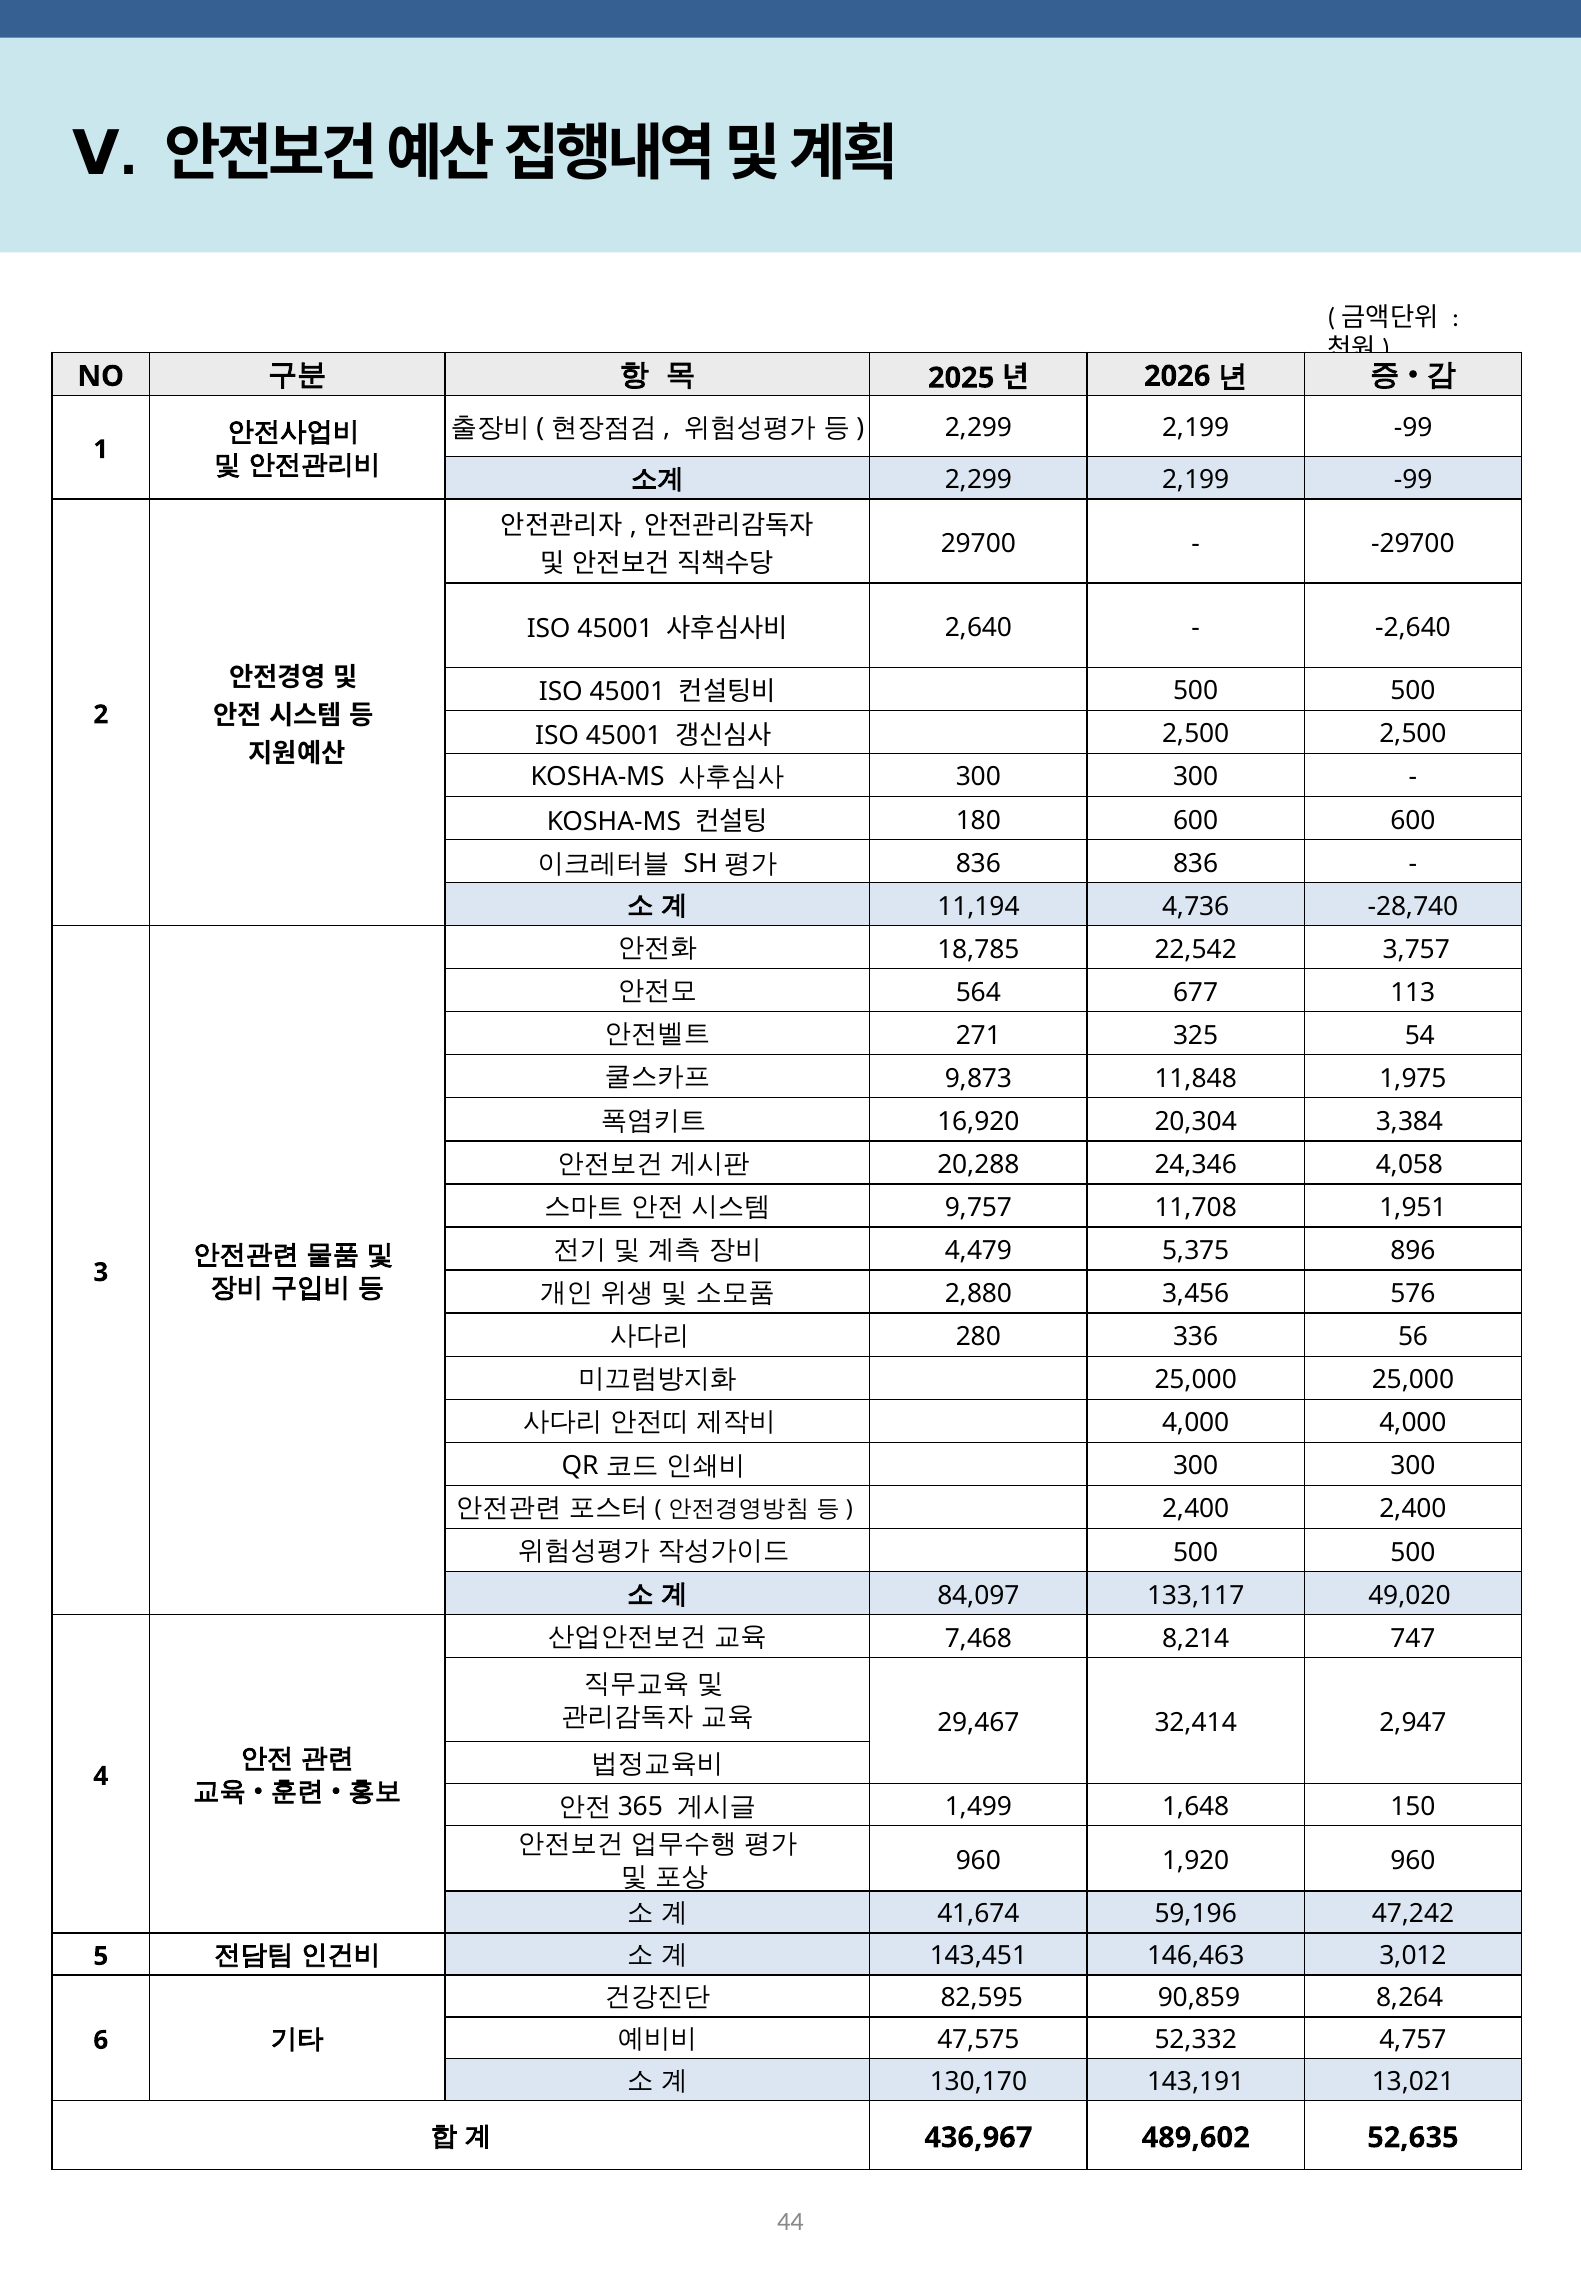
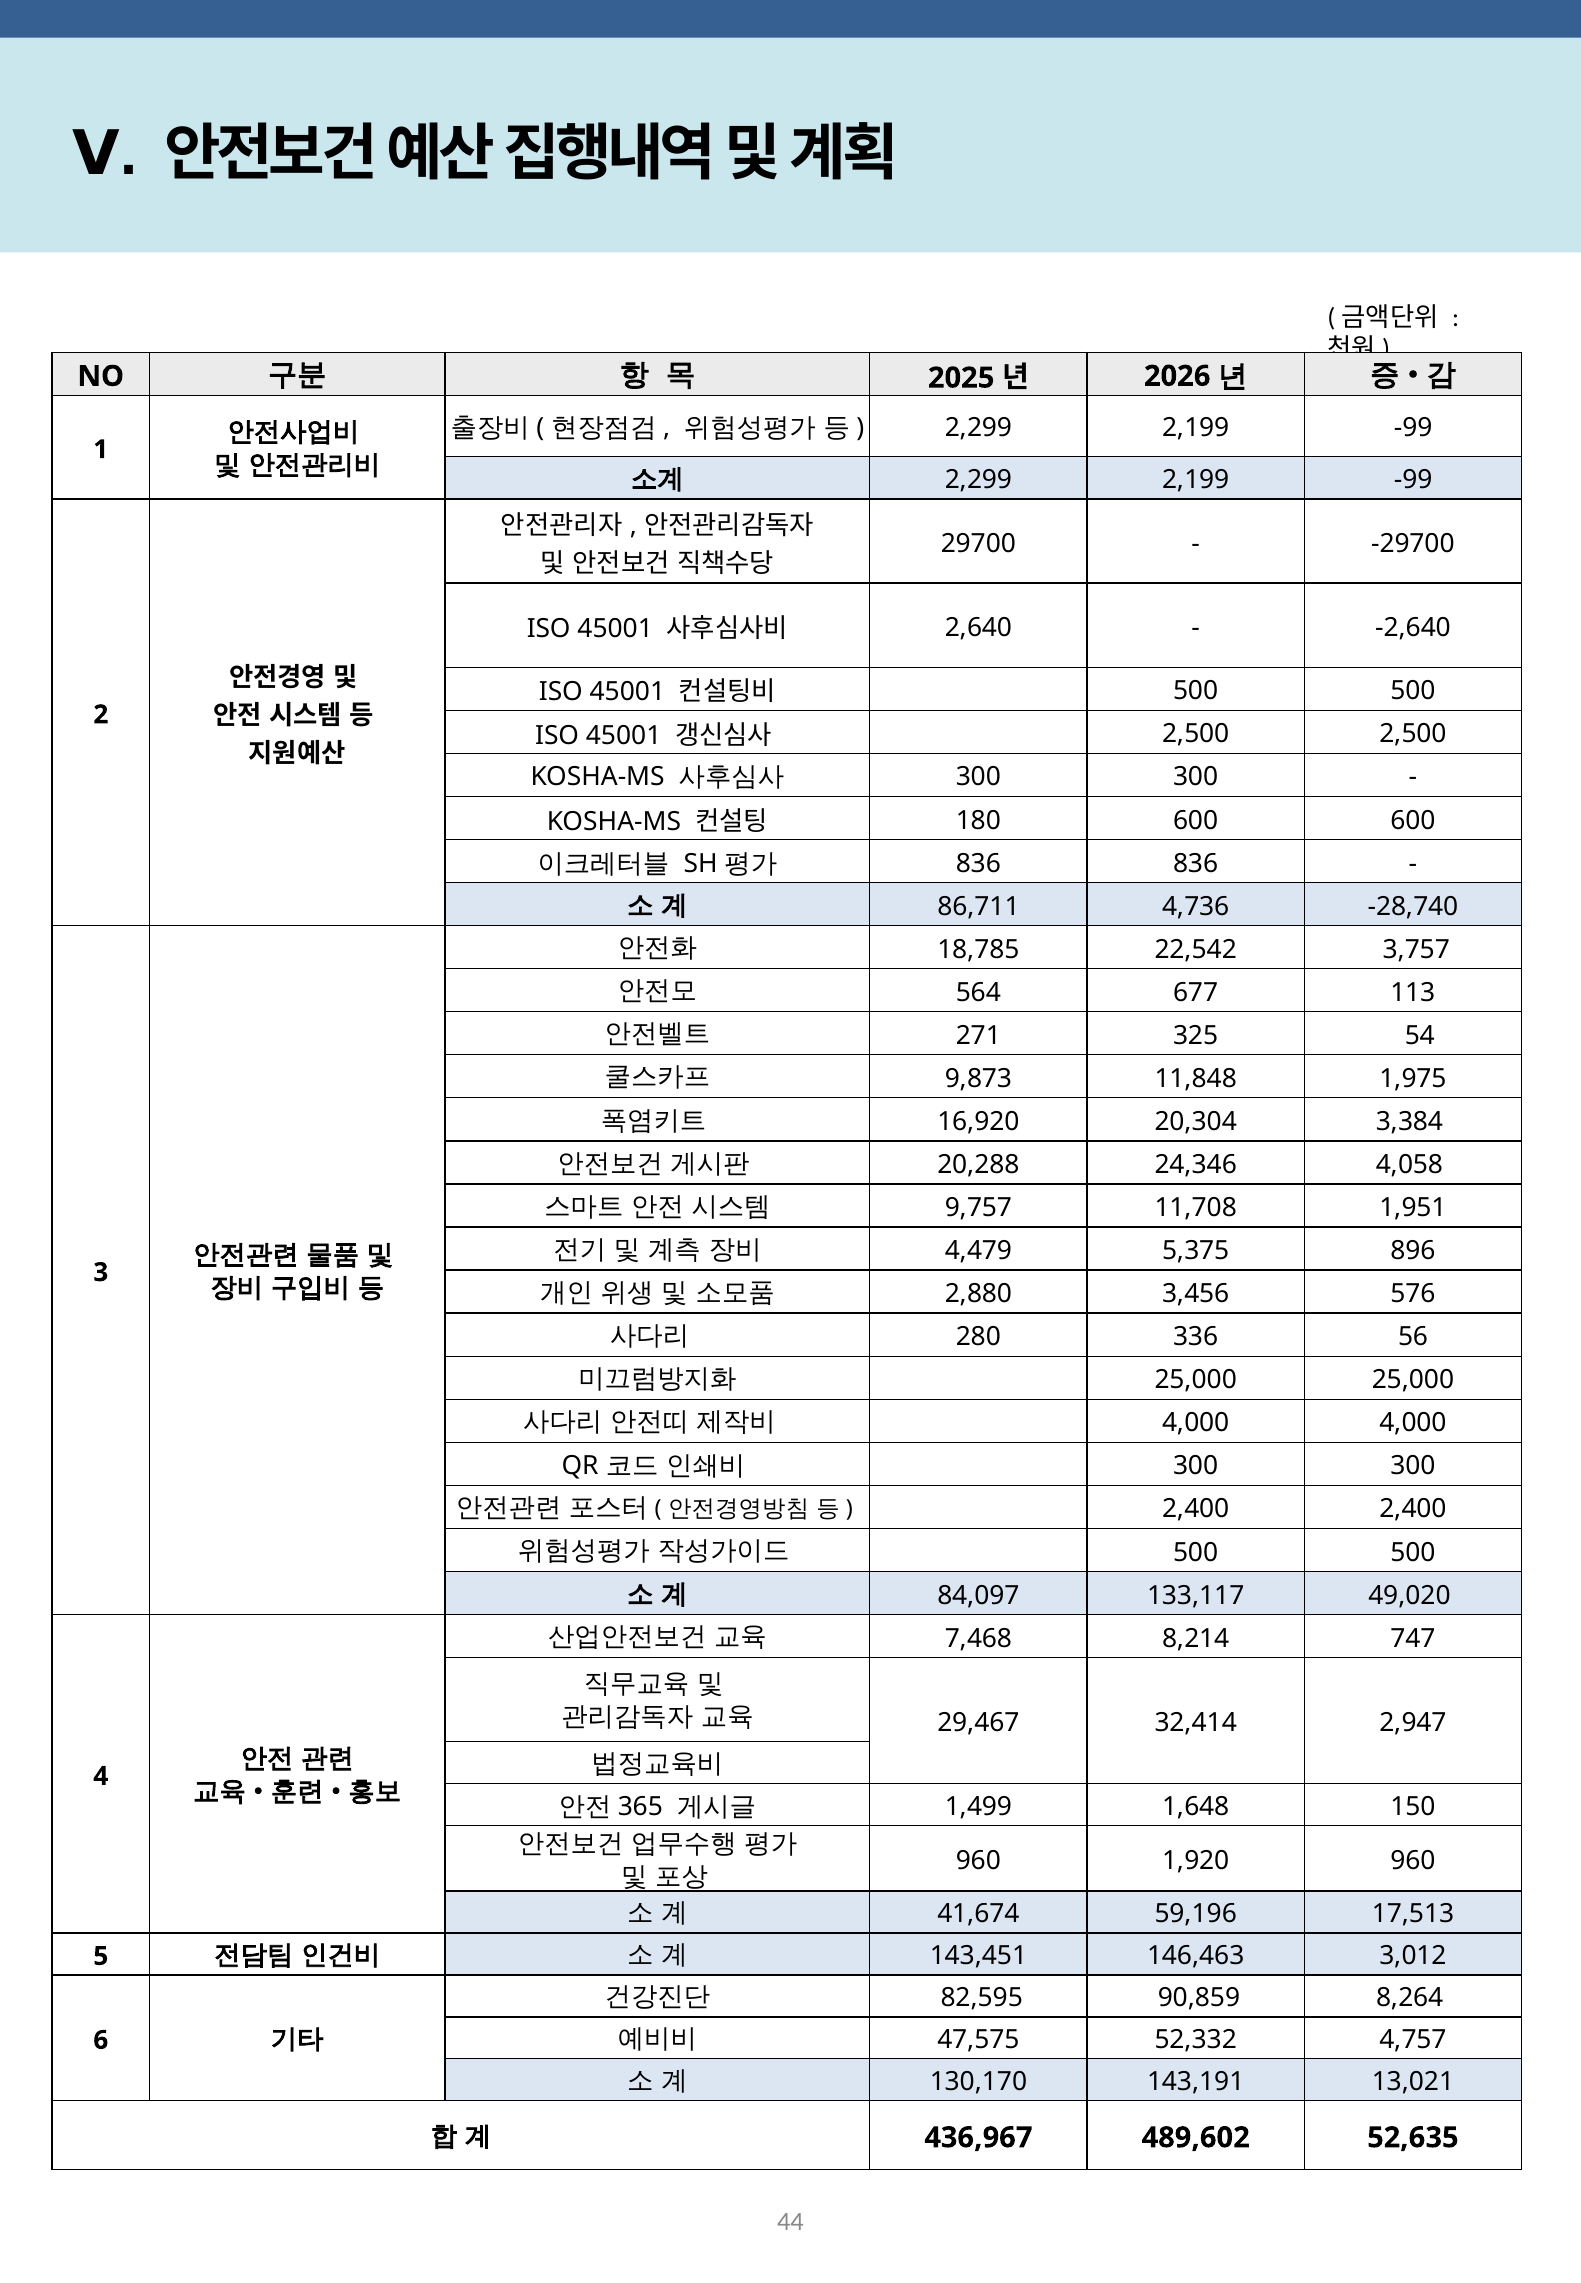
11,194: 11,194 -> 86,711
47,242: 47,242 -> 17,513
